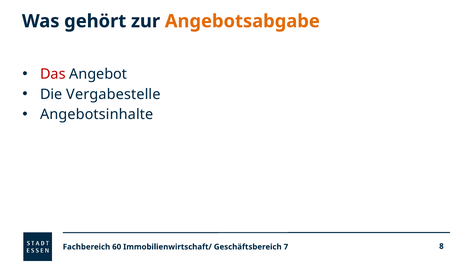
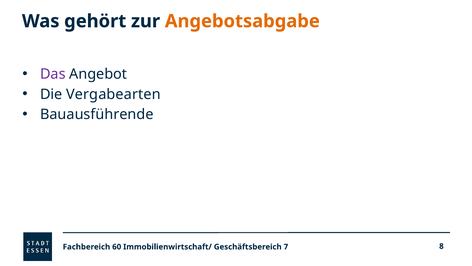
Das colour: red -> purple
Vergabestelle: Vergabestelle -> Vergabearten
Angebotsinhalte: Angebotsinhalte -> Bauausführende
